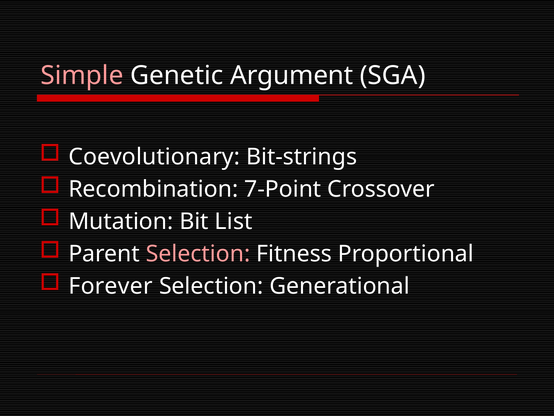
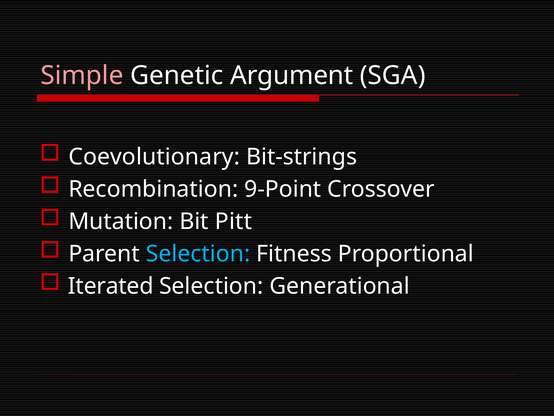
7-Point: 7-Point -> 9-Point
List: List -> Pitt
Selection at (198, 254) colour: pink -> light blue
Forever: Forever -> Iterated
